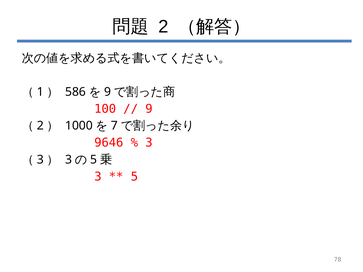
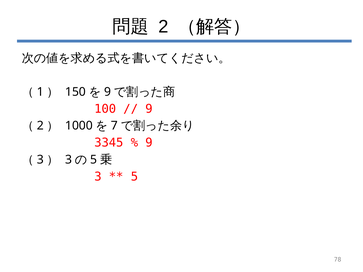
586: 586 -> 150
9646: 9646 -> 3345
3 at (149, 143): 3 -> 9
